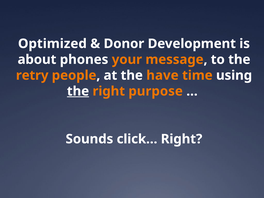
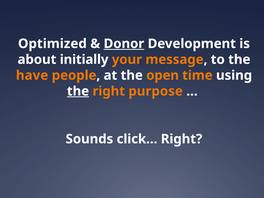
Donor underline: none -> present
phones: phones -> initially
retry: retry -> have
have: have -> open
